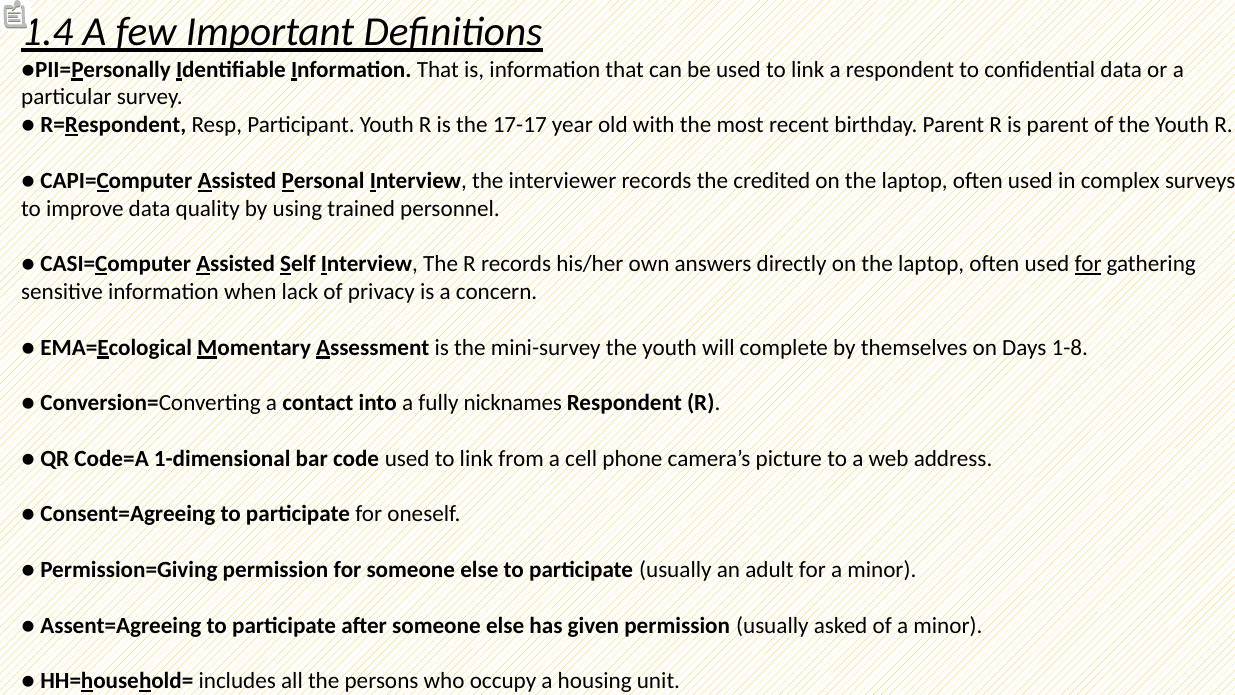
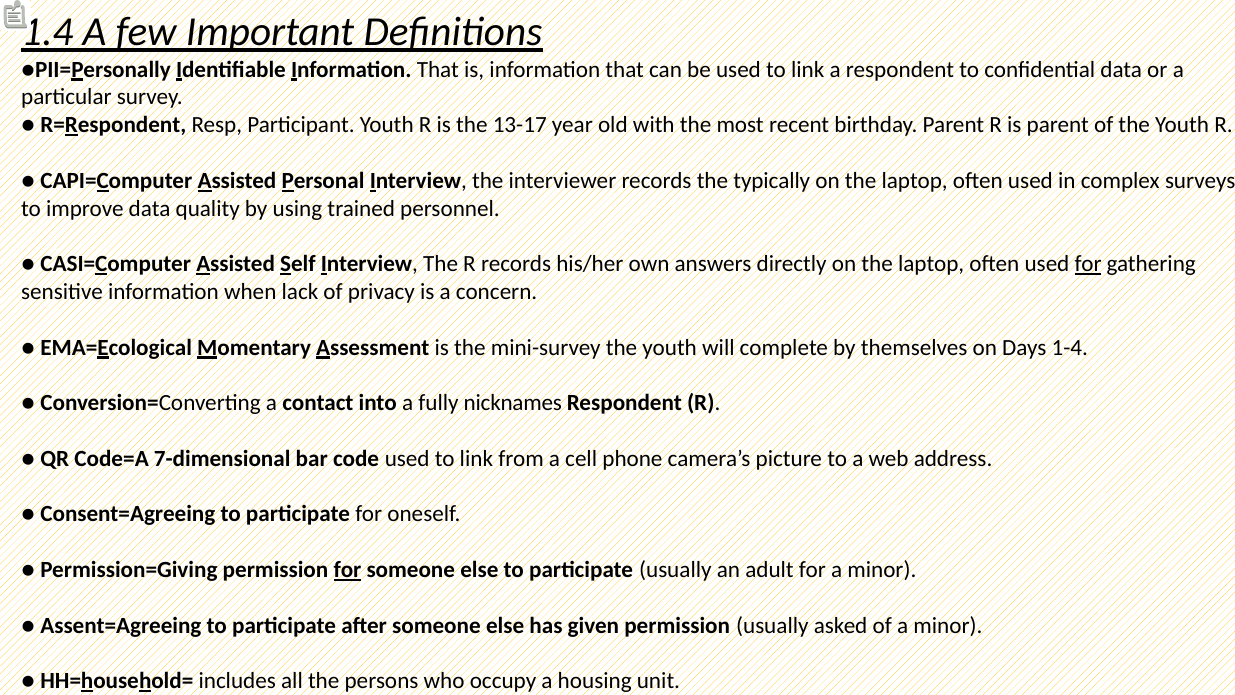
17-17: 17-17 -> 13-17
credited: credited -> typically
1-8: 1-8 -> 1-4
1-dimensional: 1-dimensional -> 7-dimensional
for at (347, 570) underline: none -> present
